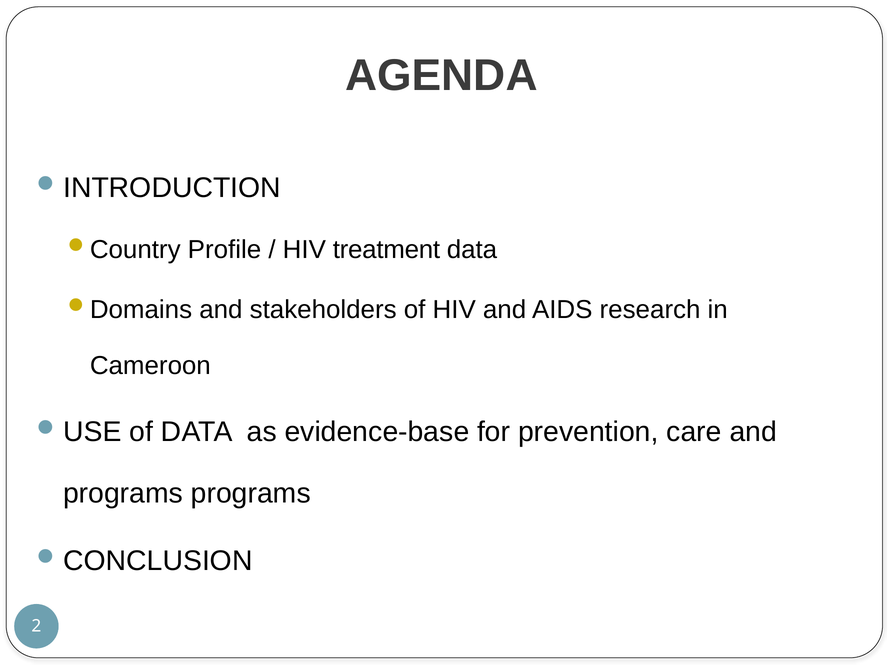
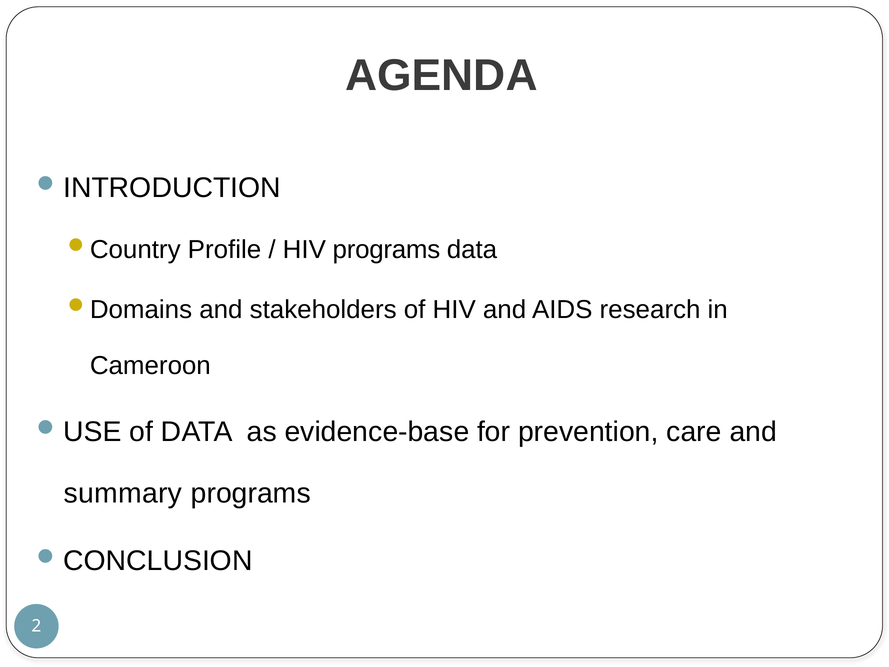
HIV treatment: treatment -> programs
programs at (123, 493): programs -> summary
